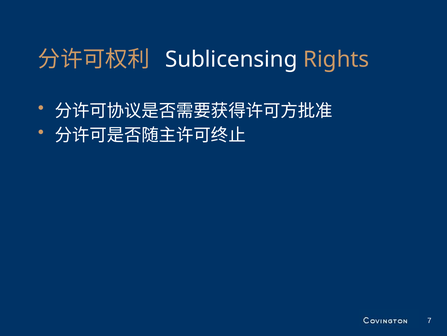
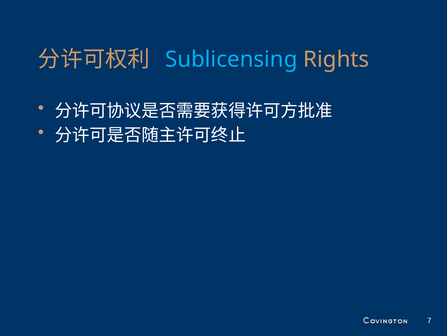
Sublicensing colour: white -> light blue
